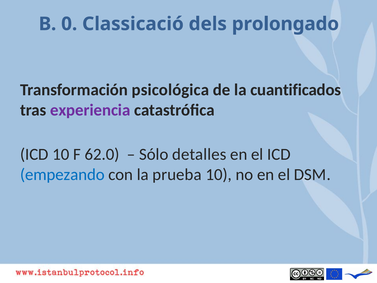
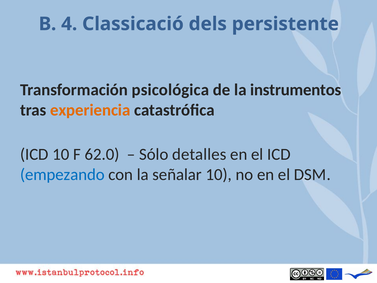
0: 0 -> 4
prolongado: prolongado -> persistente
cuantificados: cuantificados -> instrumentos
experiencia colour: purple -> orange
prueba: prueba -> señalar
